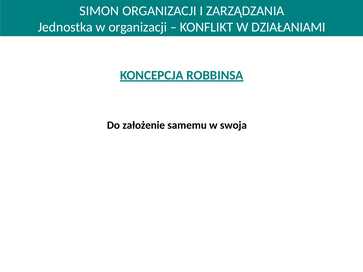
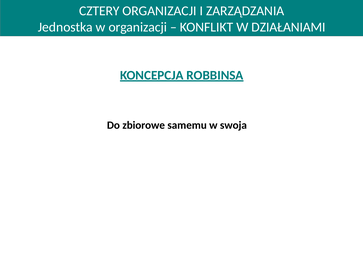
SIMON: SIMON -> CZTERY
założenie: założenie -> zbiorowe
